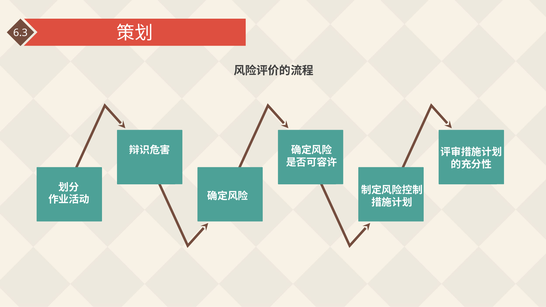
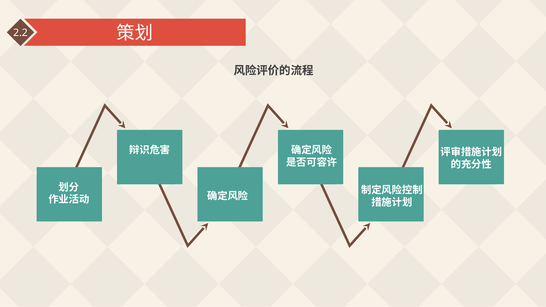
6.3: 6.3 -> 2.2
